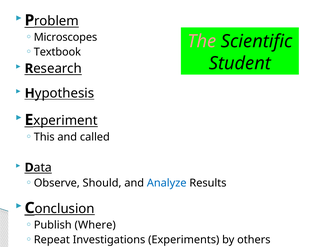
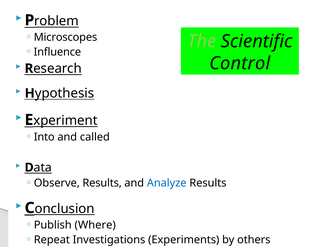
The colour: pink -> light green
Textbook: Textbook -> Influence
Student: Student -> Control
This: This -> Into
Observe Should: Should -> Results
